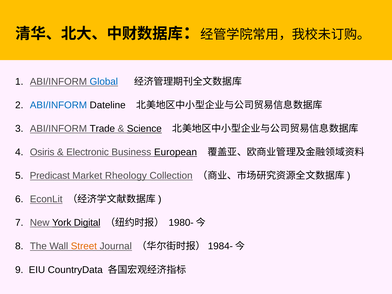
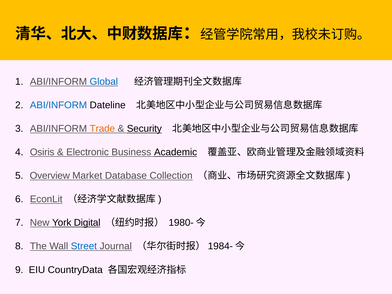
Trade colour: black -> orange
Science: Science -> Security
European: European -> Academic
Predicast: Predicast -> Overview
Rheology: Rheology -> Database
Street colour: orange -> blue
